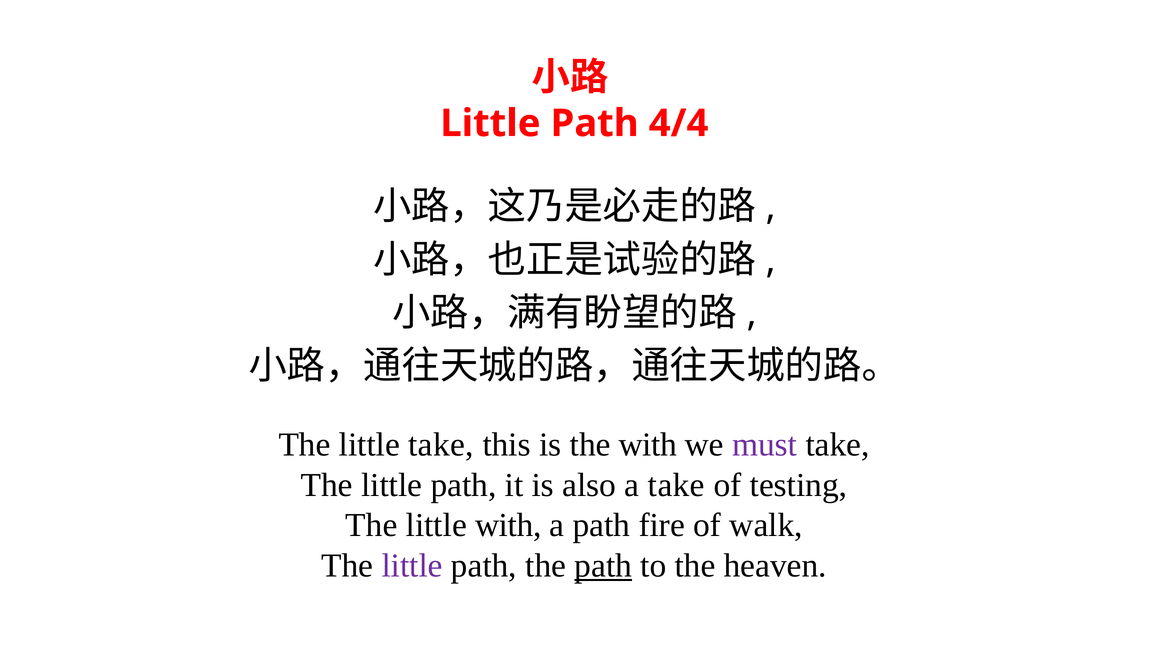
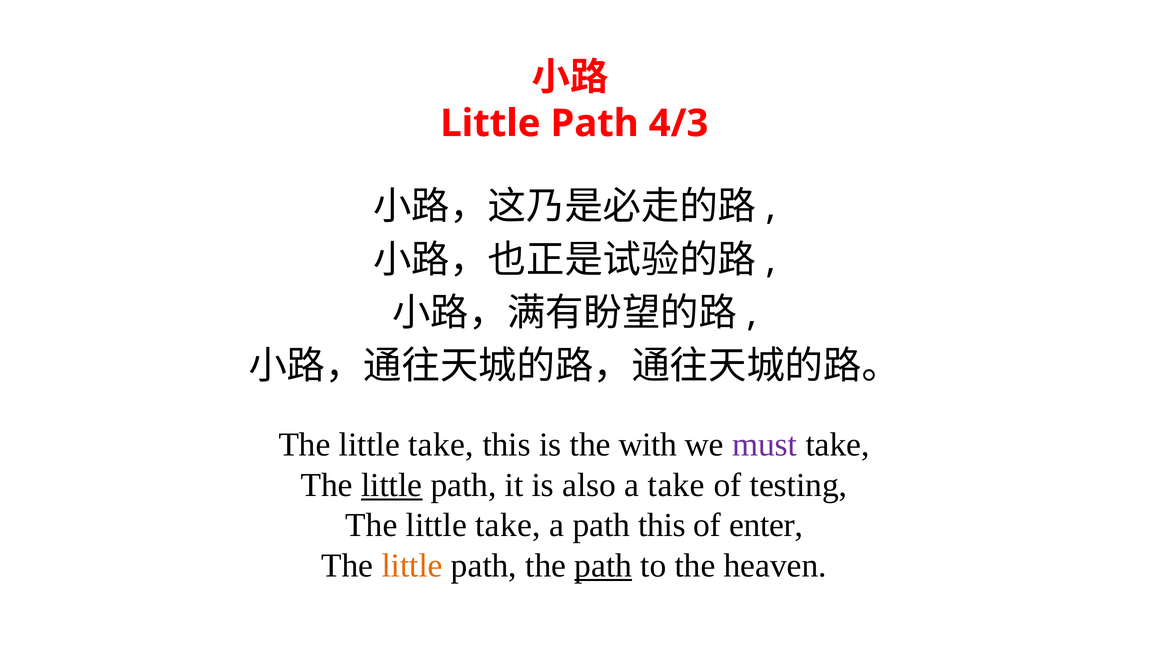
4/4: 4/4 -> 4/3
little at (392, 485) underline: none -> present
with at (508, 526): with -> take
path fire: fire -> this
walk: walk -> enter
little at (412, 566) colour: purple -> orange
